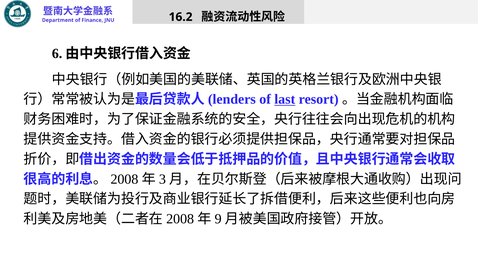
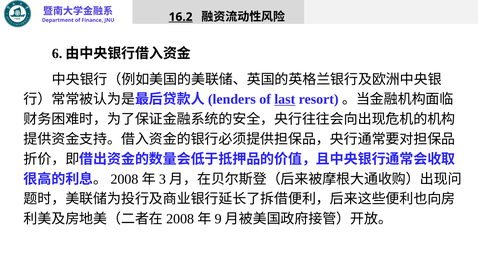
16.2 underline: none -> present
